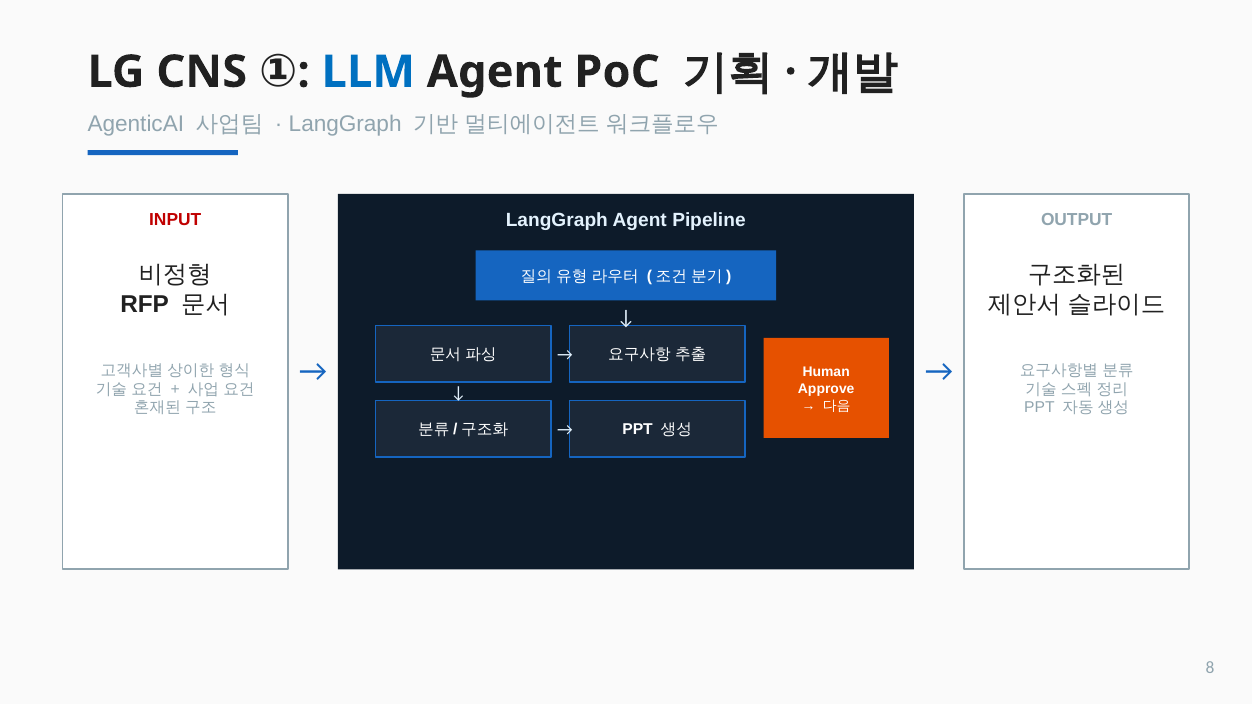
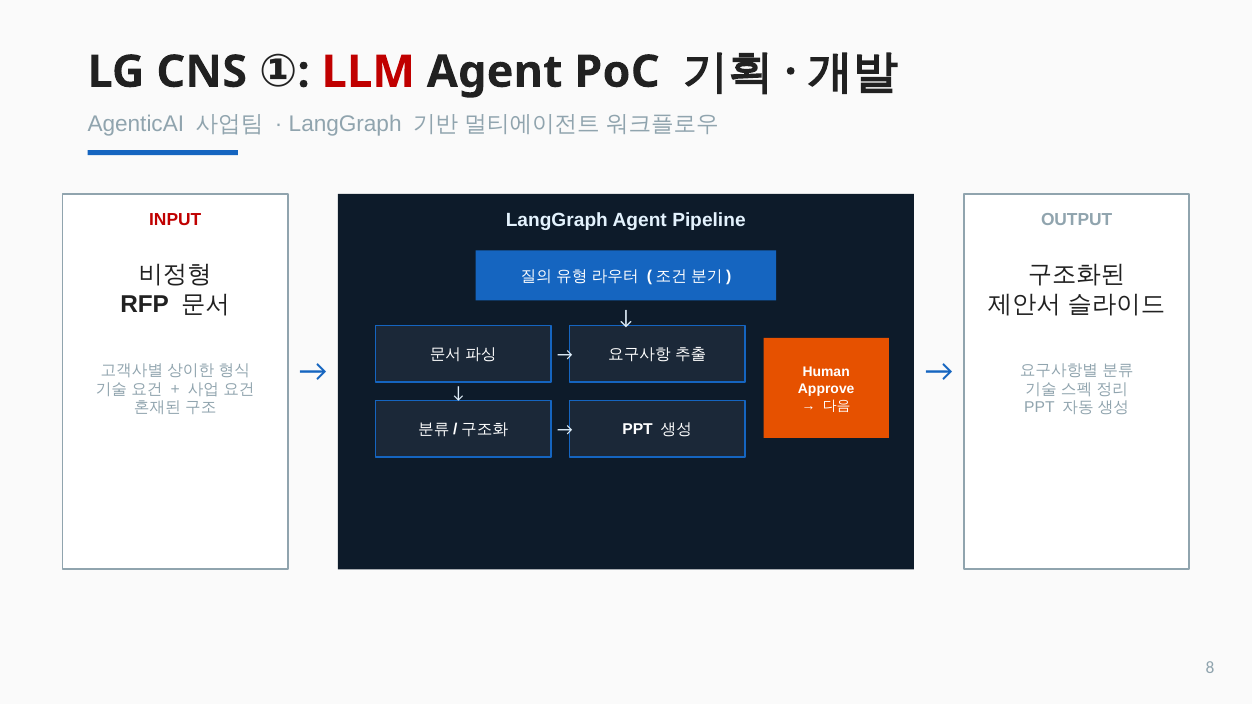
LLM colour: blue -> red
